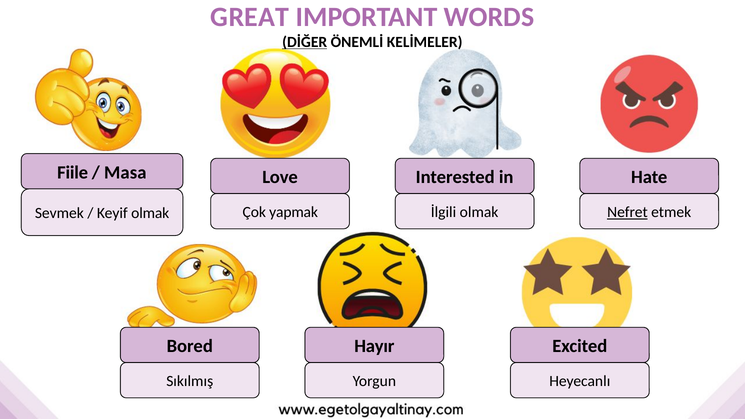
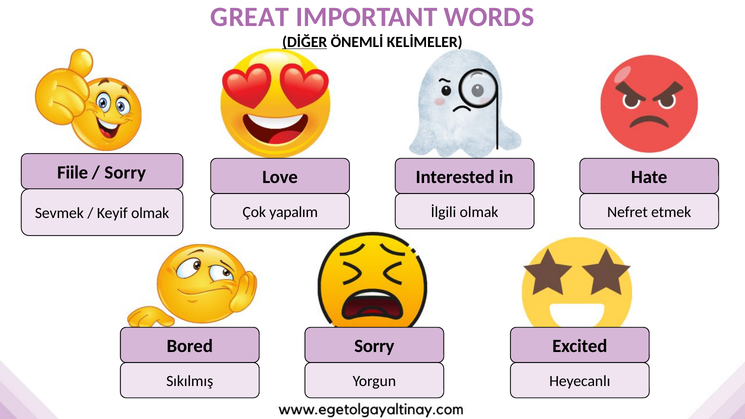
Masa at (125, 172): Masa -> Sorry
yapmak: yapmak -> yapalım
Nefret underline: present -> none
Hayır at (374, 346): Hayır -> Sorry
